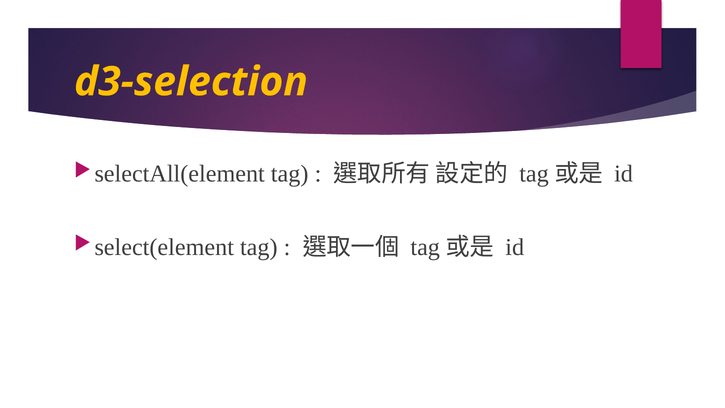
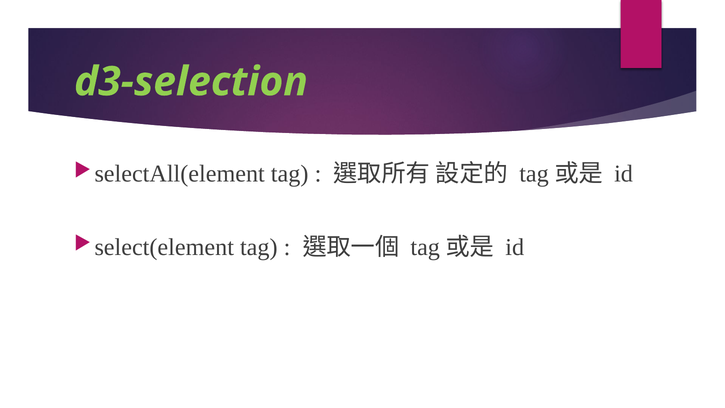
d3-selection colour: yellow -> light green
